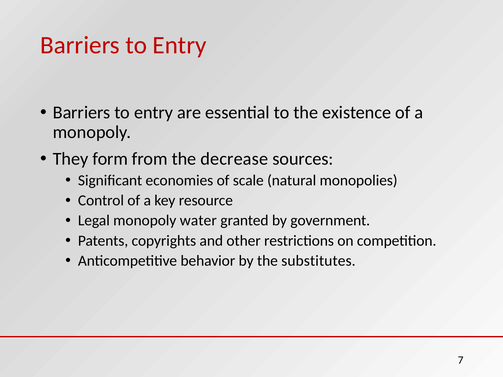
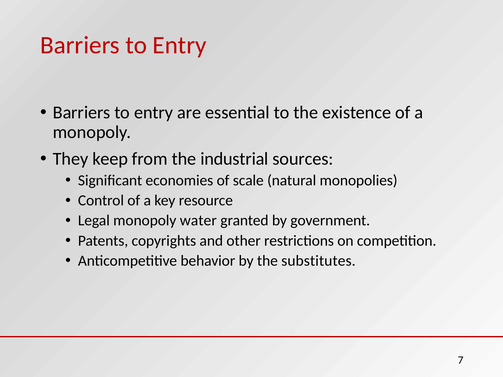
form: form -> keep
decrease: decrease -> industrial
